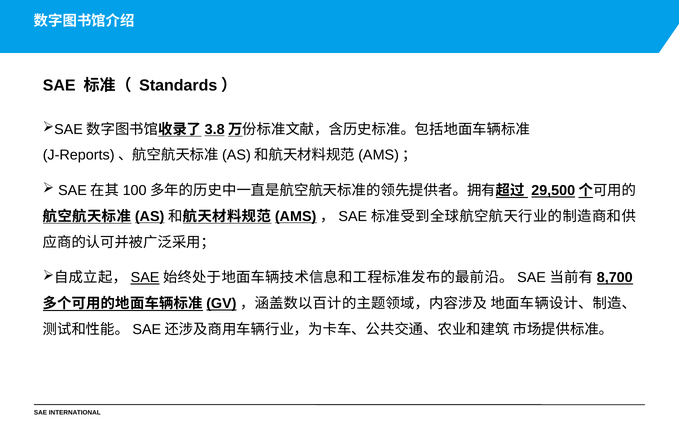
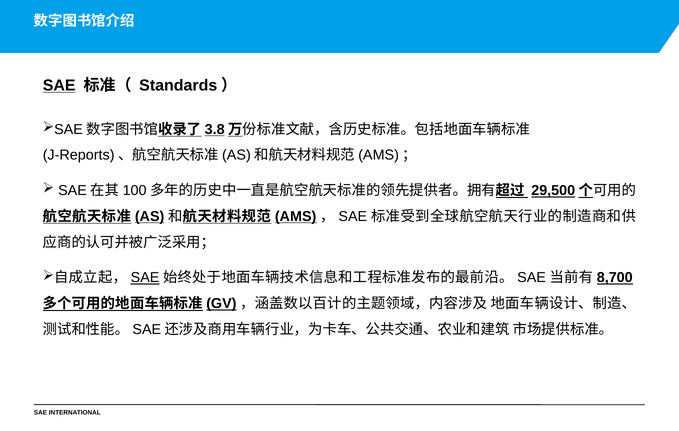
SAE at (59, 85) underline: none -> present
